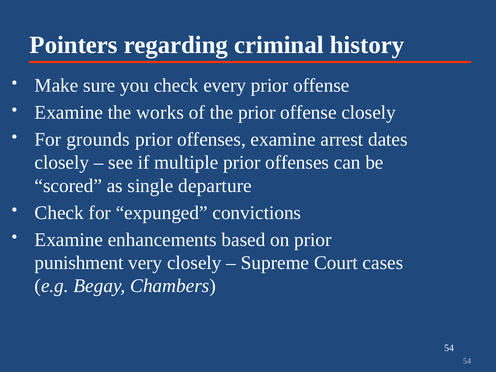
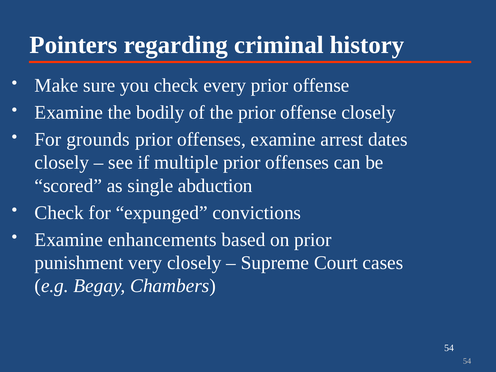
works: works -> bodily
departure: departure -> abduction
